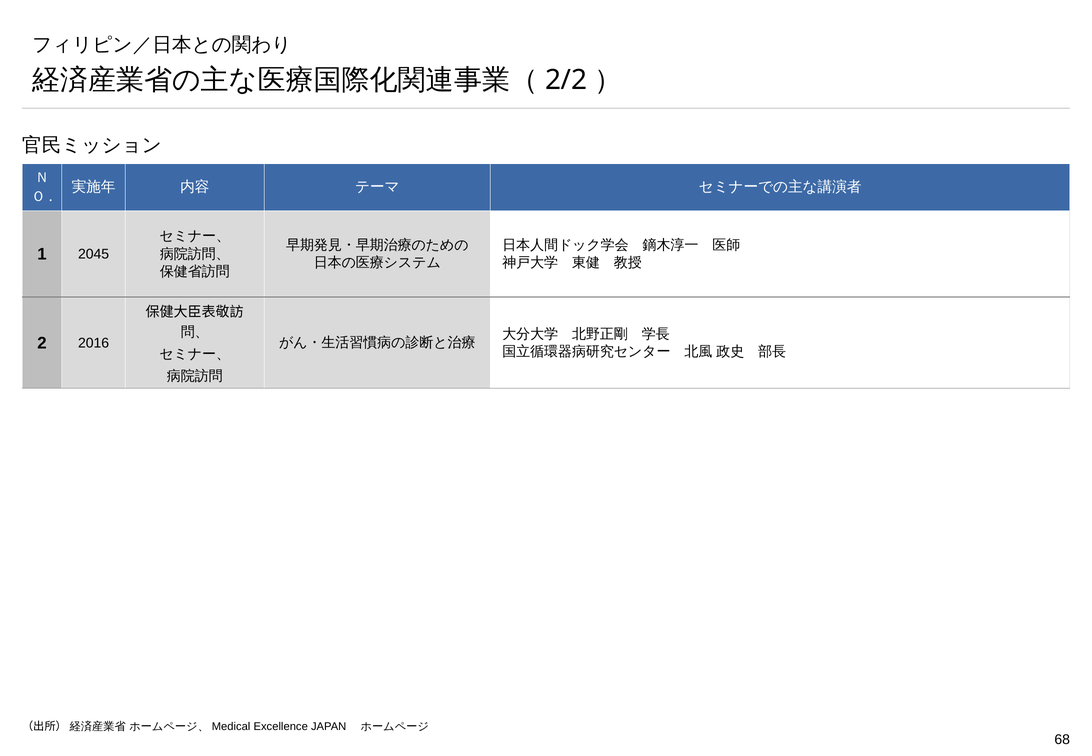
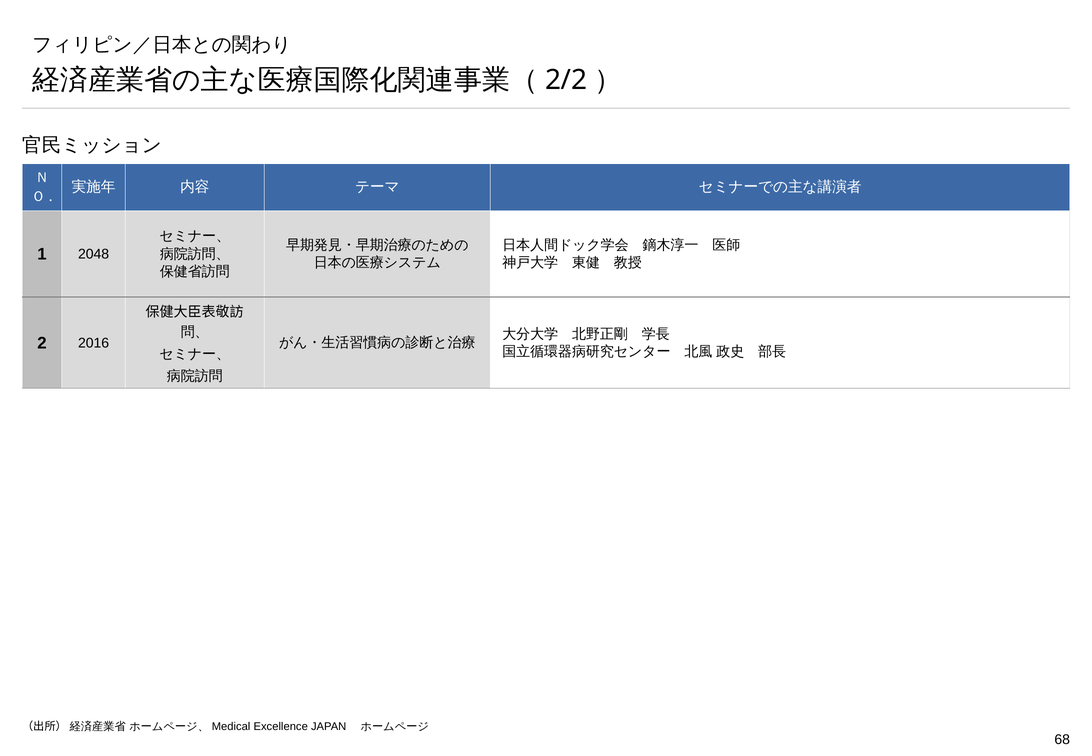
2045: 2045 -> 2048
